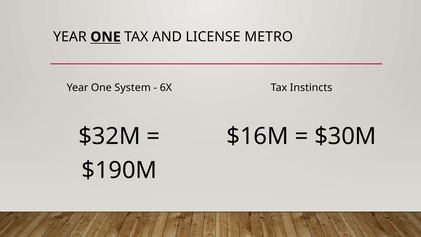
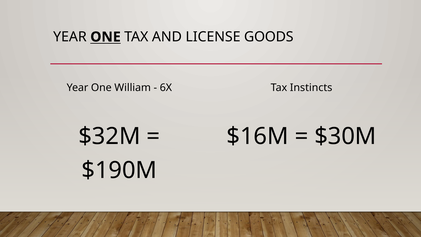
METRO: METRO -> GOODS
System: System -> William
